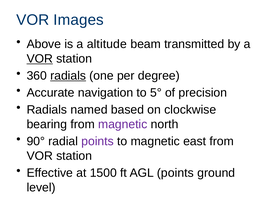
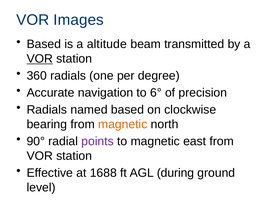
Above at (44, 44): Above -> Based
radials at (68, 76) underline: present -> none
5°: 5° -> 6°
magnetic at (123, 124) colour: purple -> orange
1500: 1500 -> 1688
AGL points: points -> during
